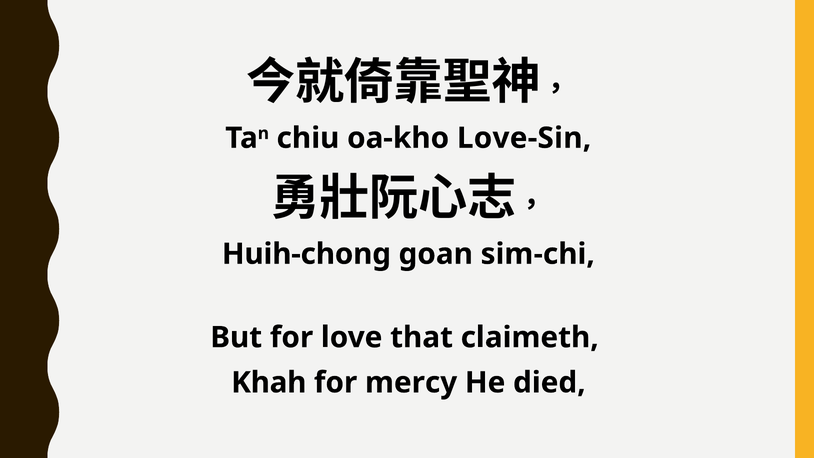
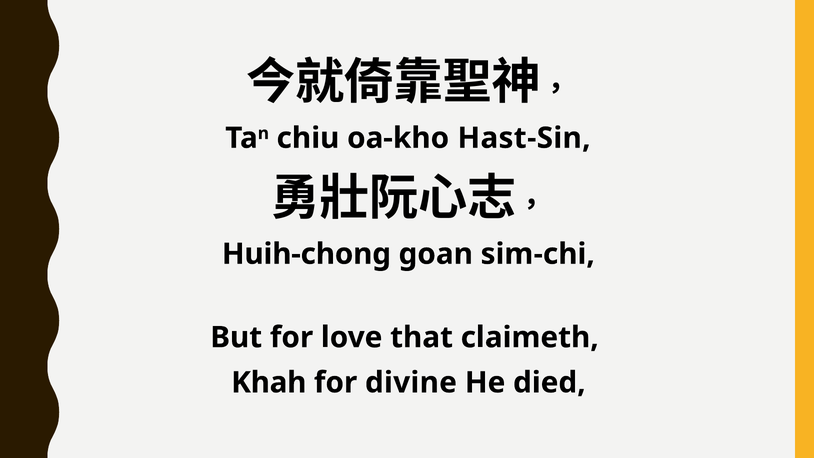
Love-Sin: Love-Sin -> Hast-Sin
mercy: mercy -> divine
